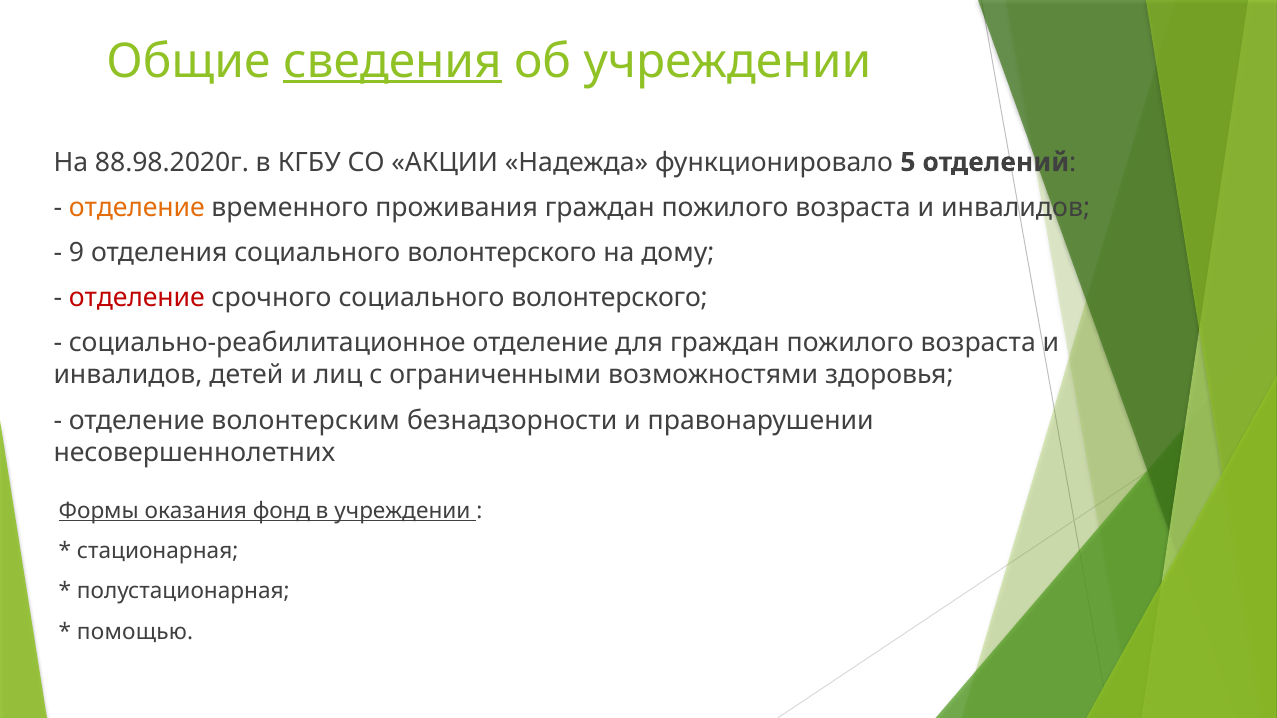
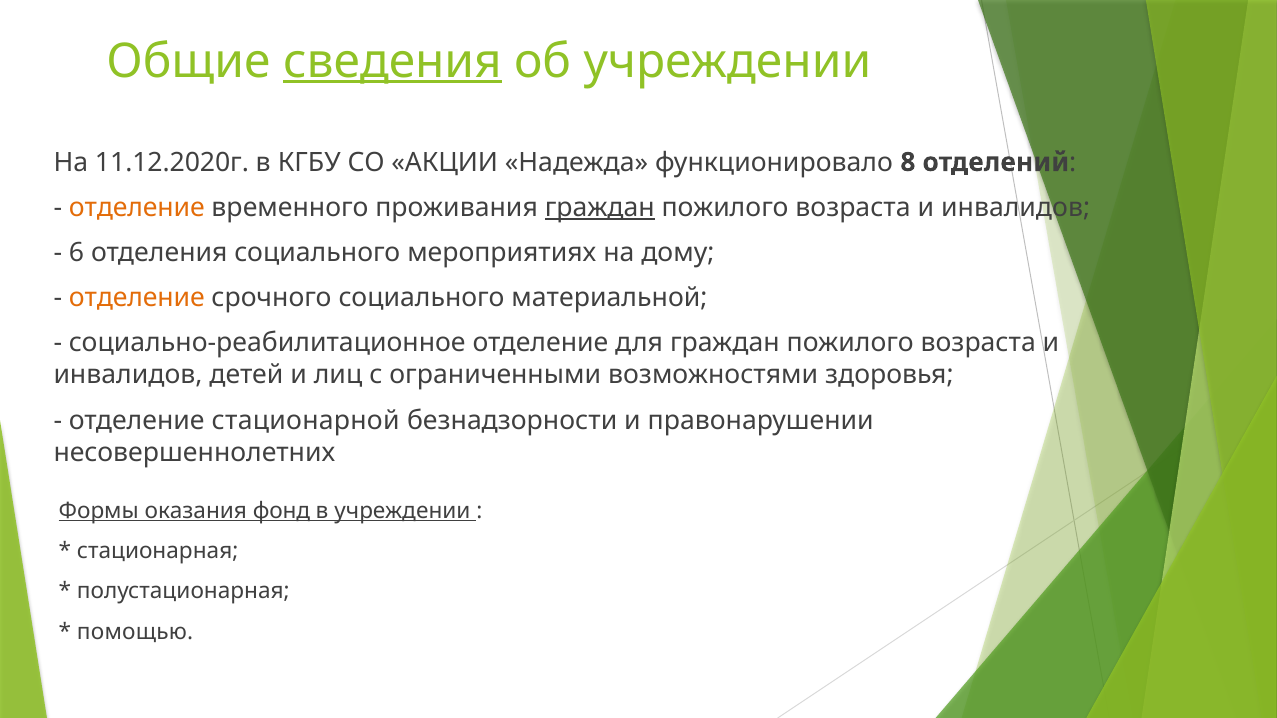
88.98.2020г: 88.98.2020г -> 11.12.2020г
5: 5 -> 8
граждан at (600, 208) underline: none -> present
9: 9 -> 6
отделения социального волонтерского: волонтерского -> мероприятиях
отделение at (137, 298) colour: red -> orange
срочного социального волонтерского: волонтерского -> материальной
волонтерским: волонтерским -> стационарной
